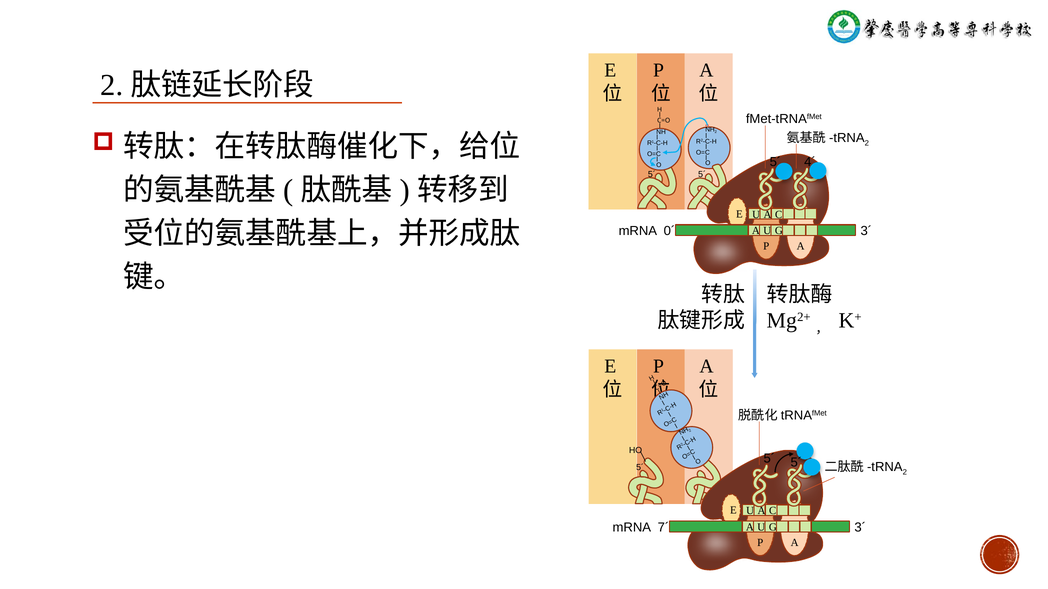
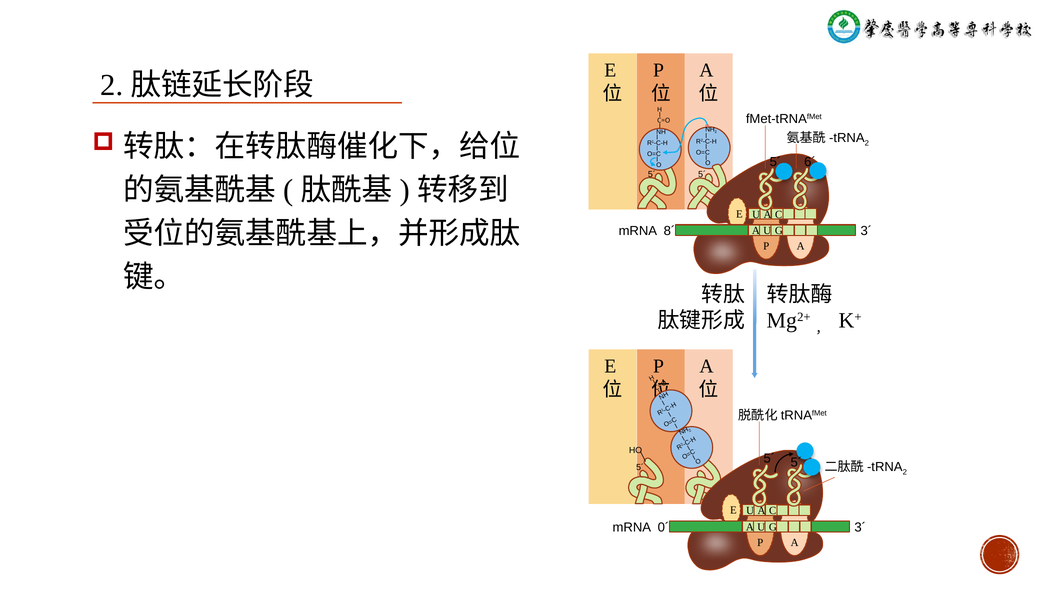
4´: 4´ -> 6´
0´: 0´ -> 8´
7´: 7´ -> 0´
